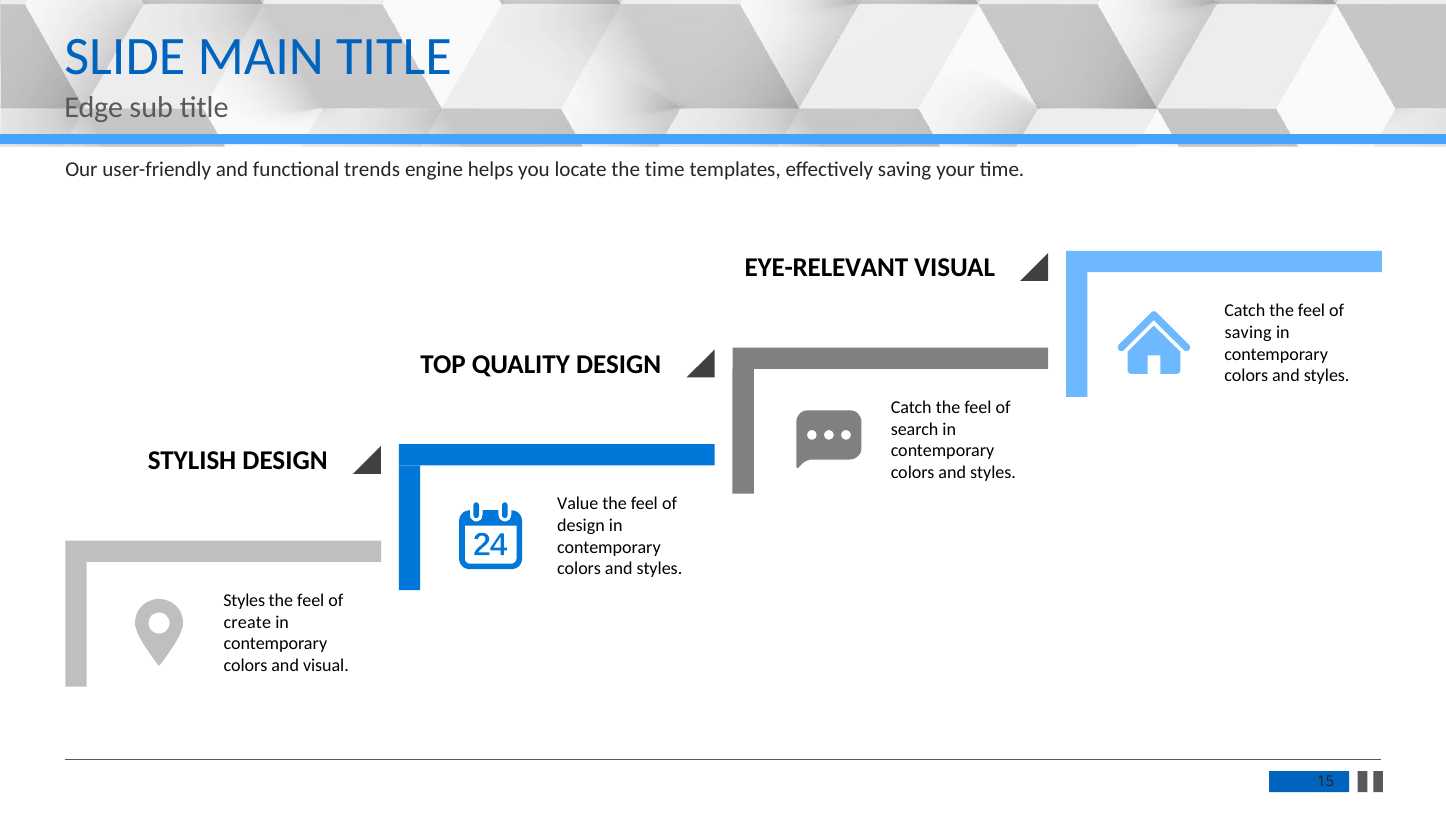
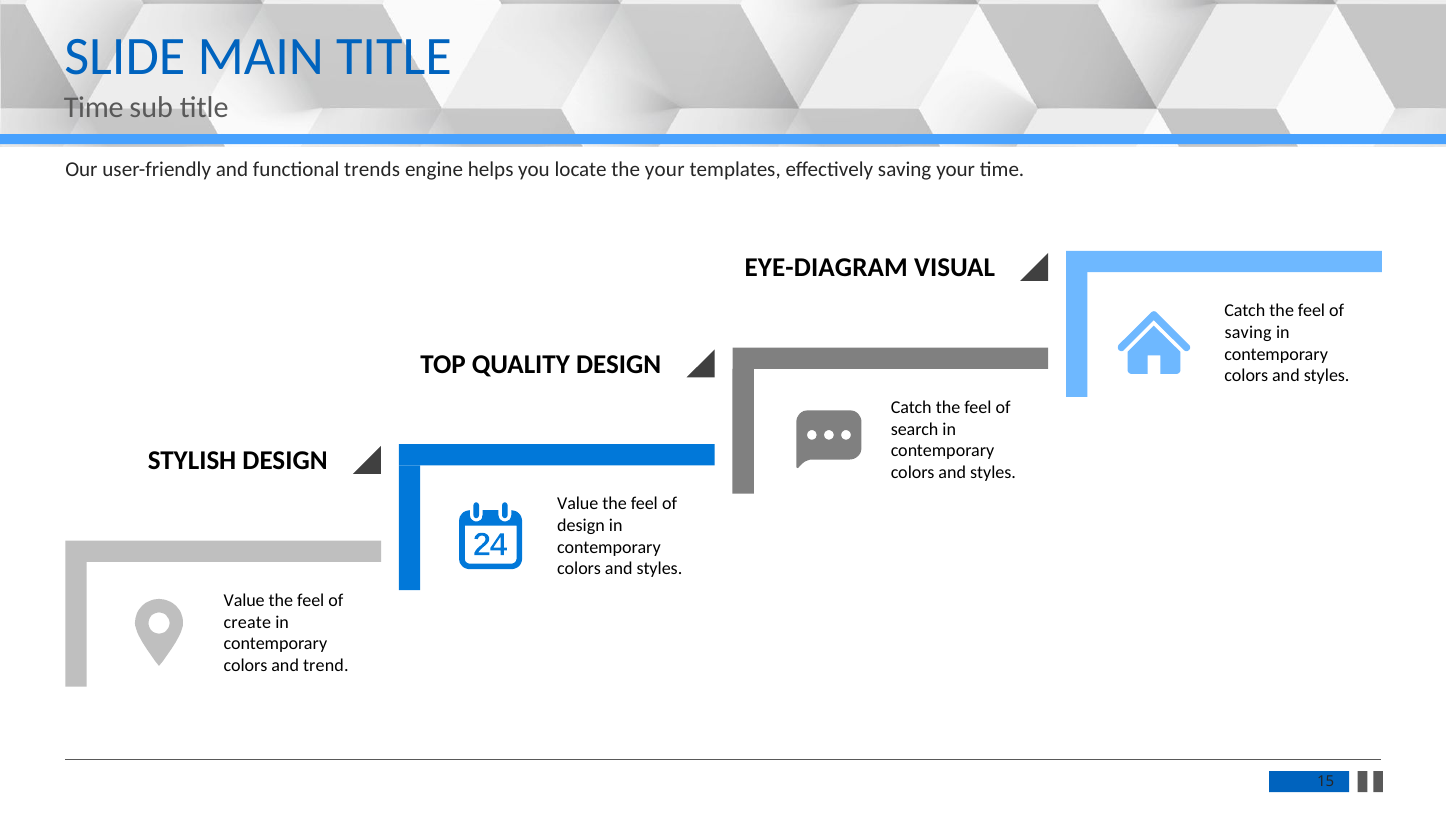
Edge at (94, 108): Edge -> Time
the time: time -> your
EYE-RELEVANT: EYE-RELEVANT -> EYE-DIAGRAM
Styles at (244, 601): Styles -> Value
and visual: visual -> trend
